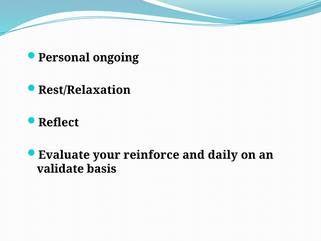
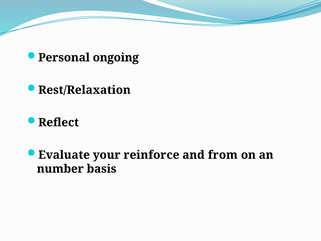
daily: daily -> from
validate: validate -> number
